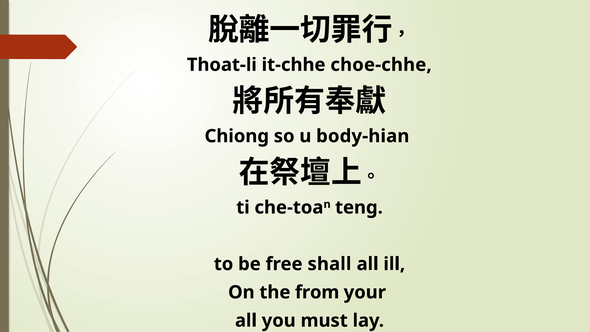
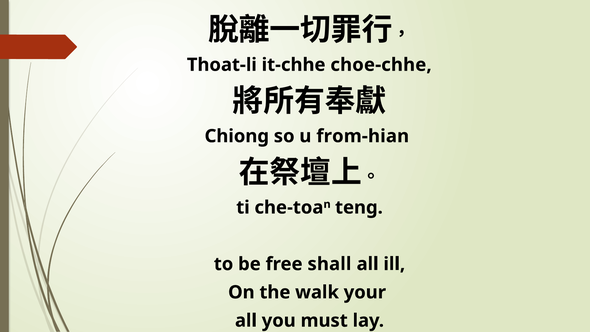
body-hian: body-hian -> from-hian
from: from -> walk
